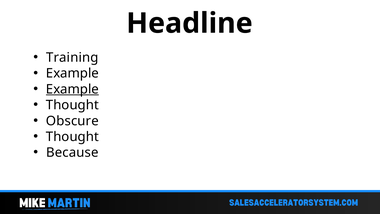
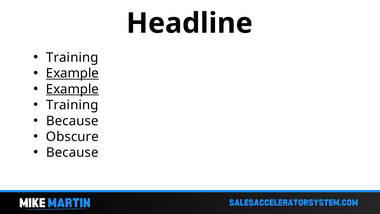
Example at (72, 73) underline: none -> present
Thought at (72, 105): Thought -> Training
Obscure at (72, 121): Obscure -> Because
Thought at (72, 137): Thought -> Obscure
